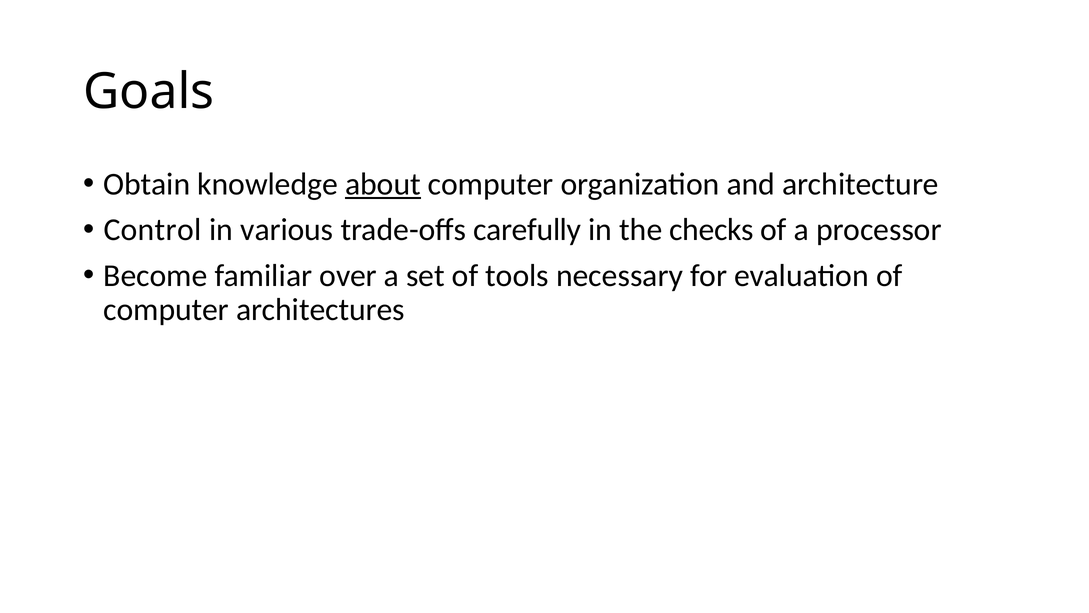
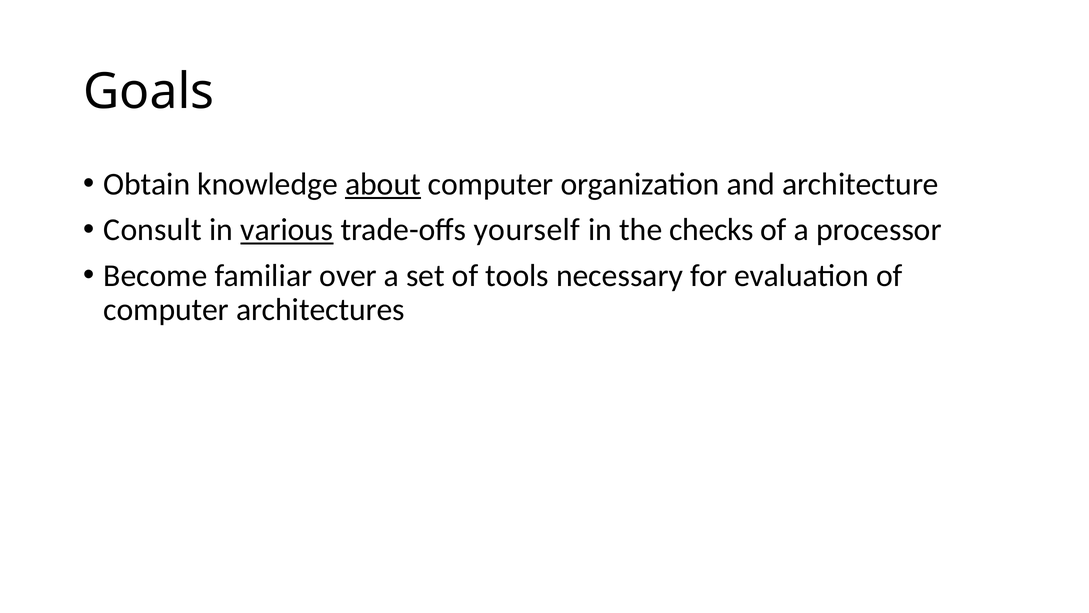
Control: Control -> Consult
various underline: none -> present
carefully: carefully -> yourself
